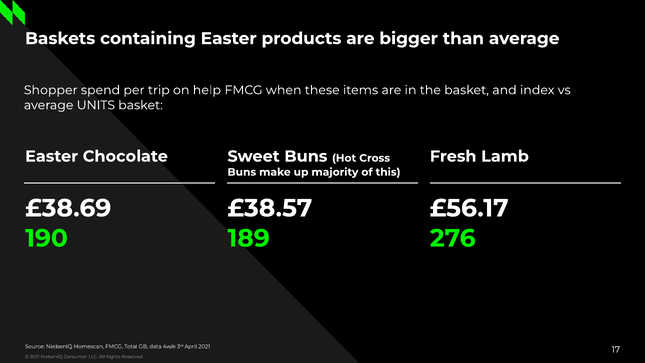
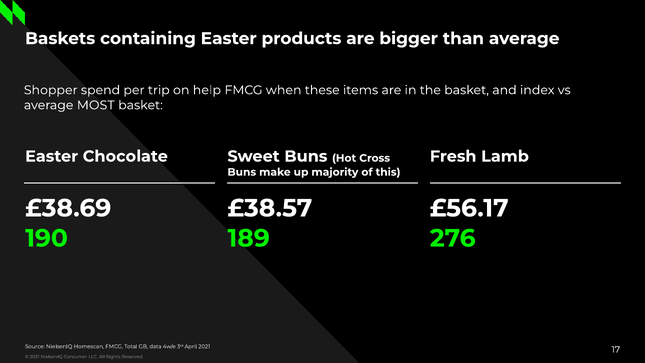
UNITS: UNITS -> MOST
